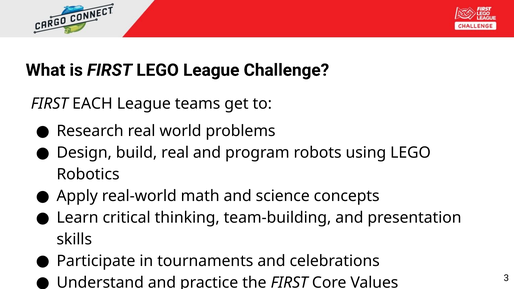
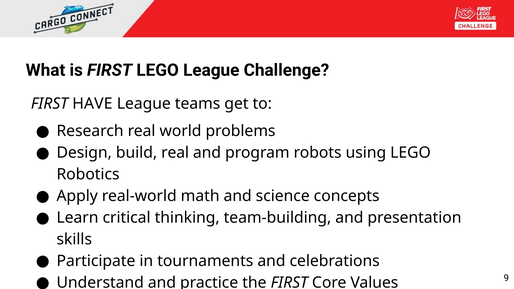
EACH: EACH -> HAVE
3: 3 -> 9
